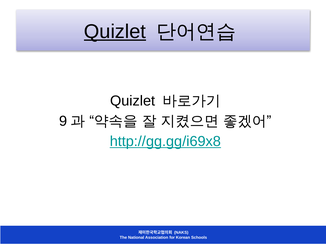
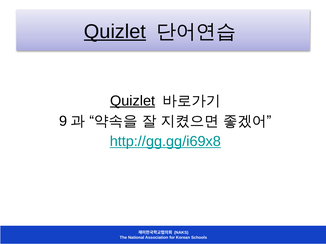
Quizlet at (133, 101) underline: none -> present
